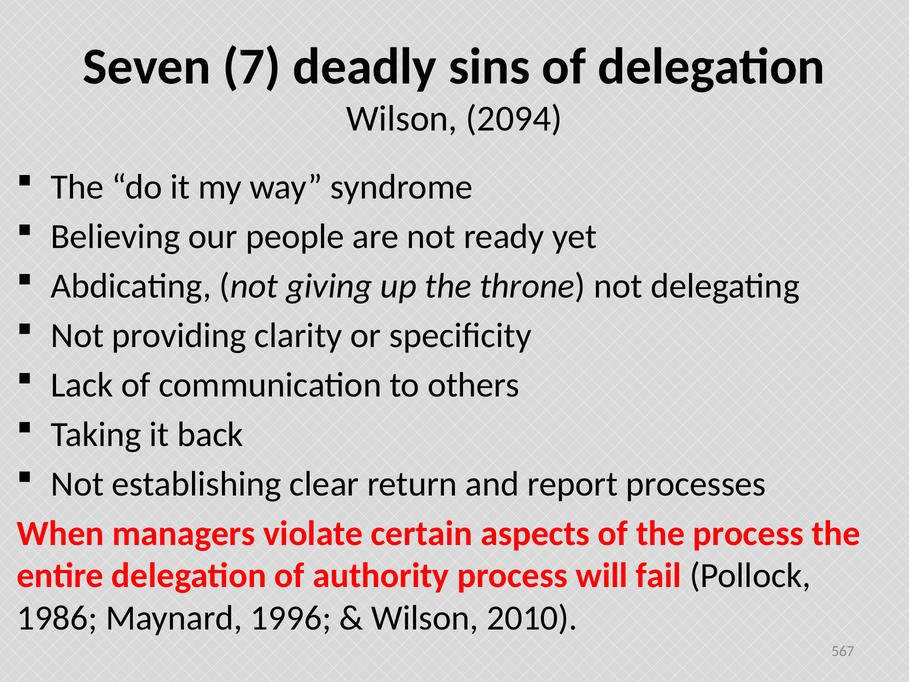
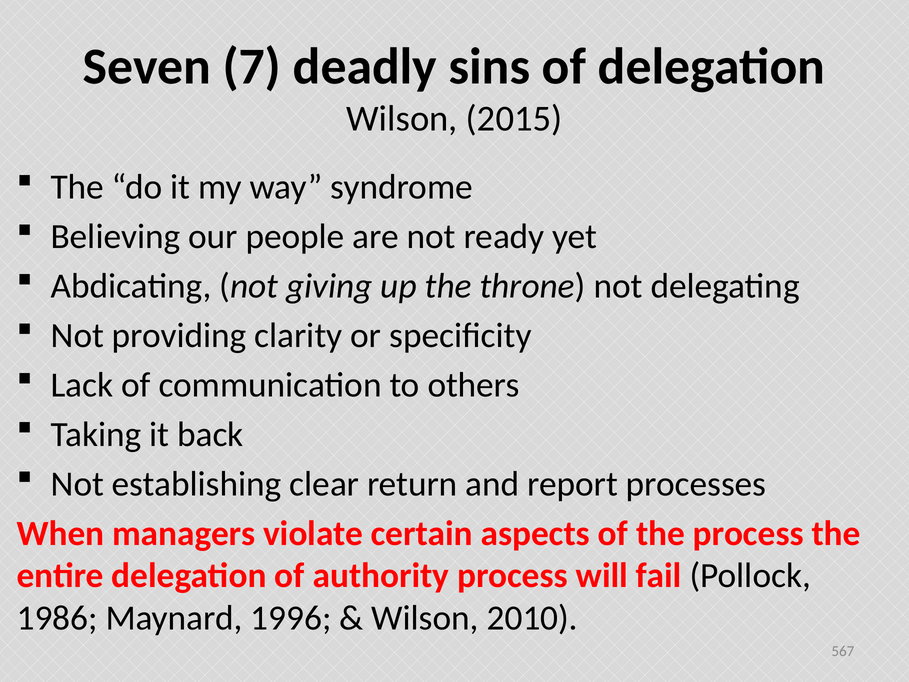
2094: 2094 -> 2015
